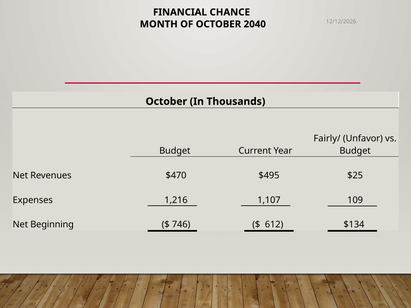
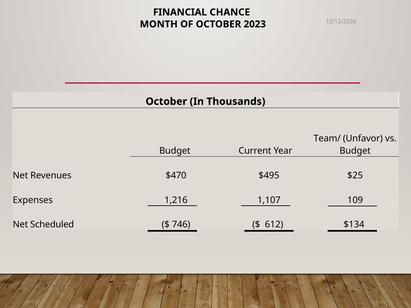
2040: 2040 -> 2023
Fairly/: Fairly/ -> Team/
Beginning: Beginning -> Scheduled
